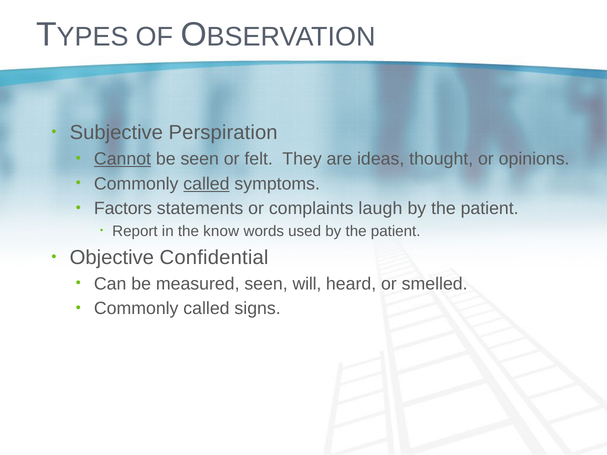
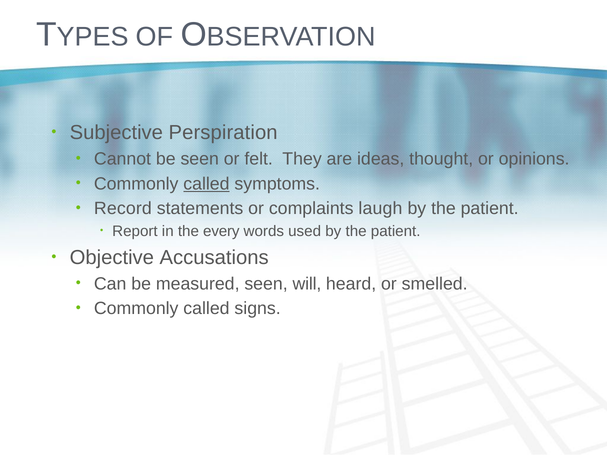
Cannot underline: present -> none
Factors: Factors -> Record
know: know -> every
Confidential: Confidential -> Accusations
